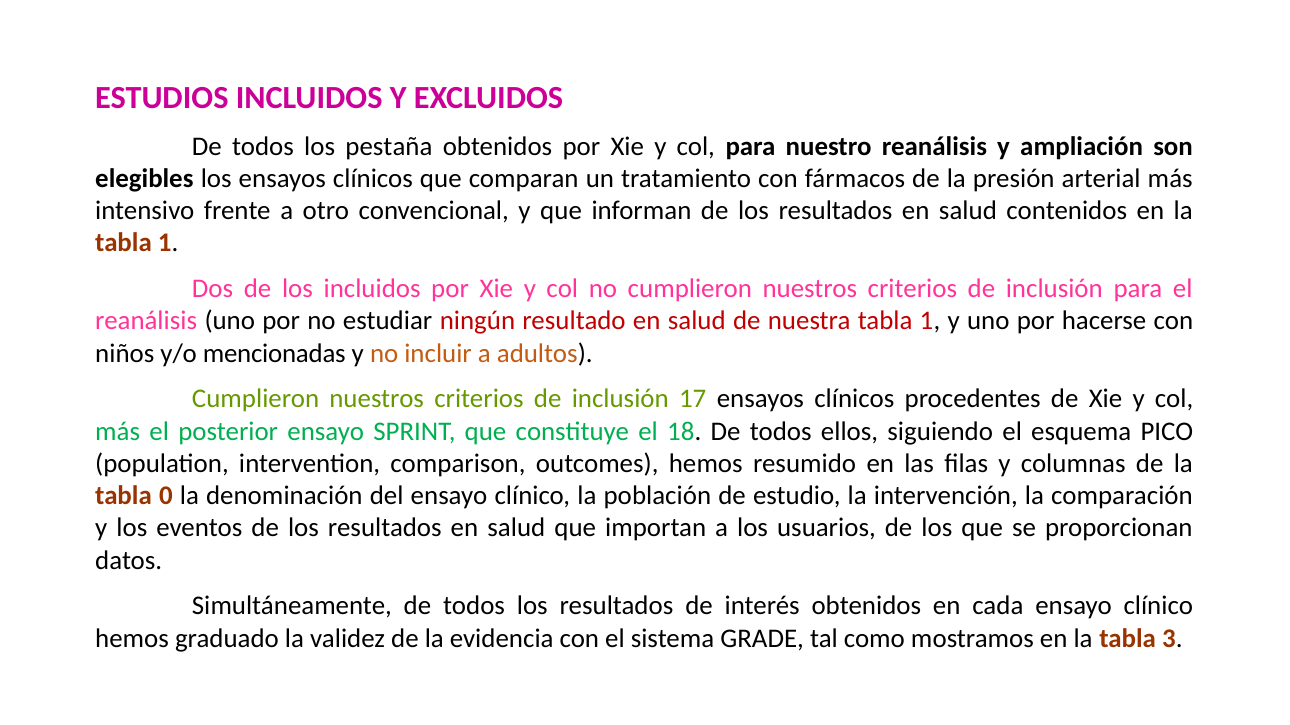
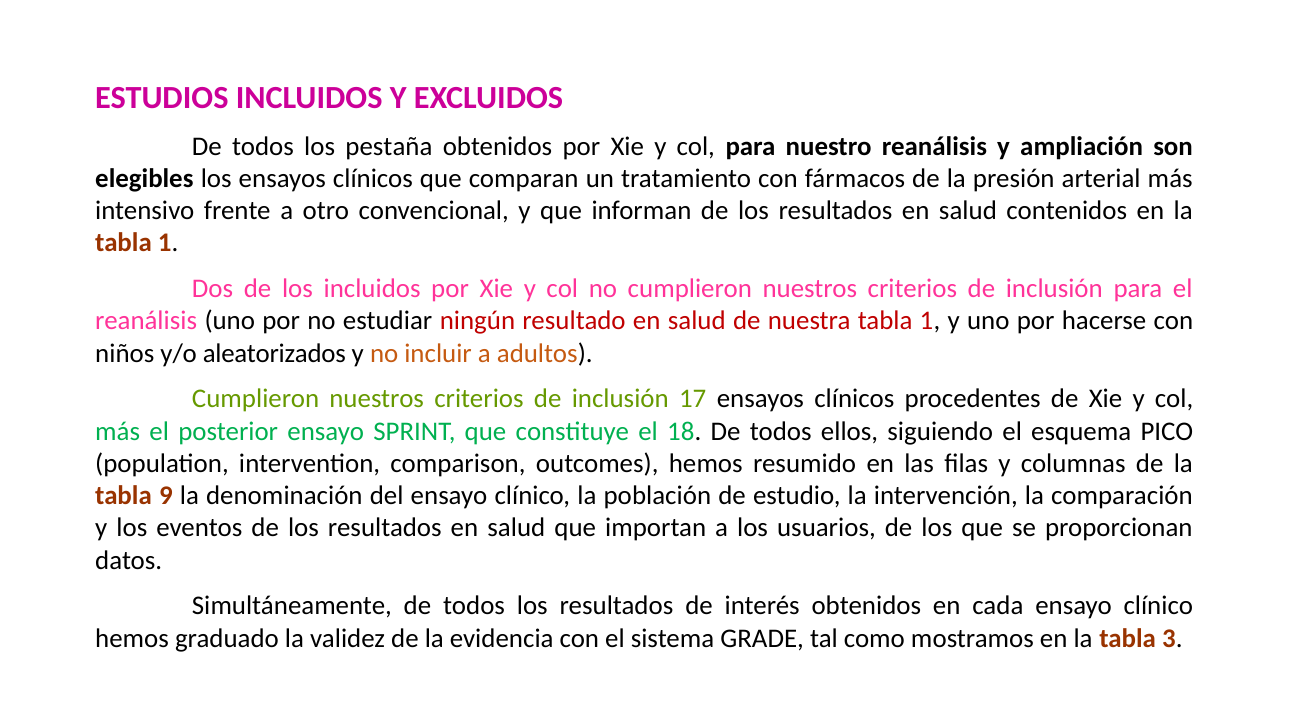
mencionadas: mencionadas -> aleatorizados
0: 0 -> 9
